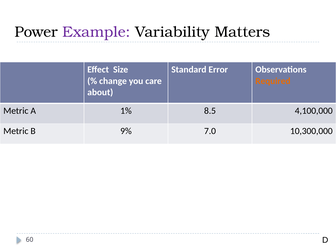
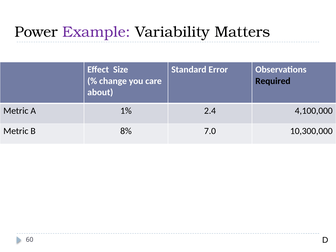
Required colour: orange -> black
8.5: 8.5 -> 2.4
9%: 9% -> 8%
